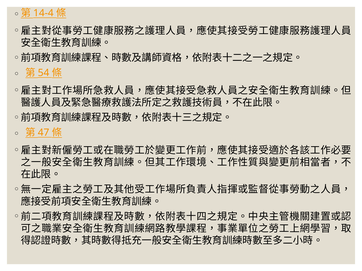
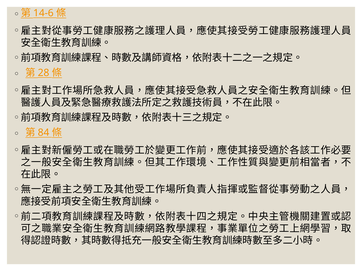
14-4: 14-4 -> 14-6
54: 54 -> 28
47: 47 -> 84
